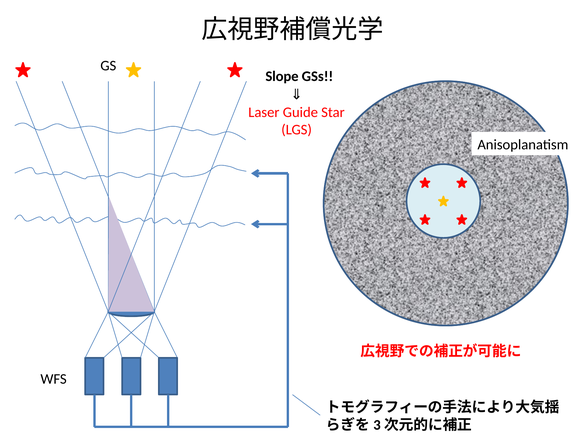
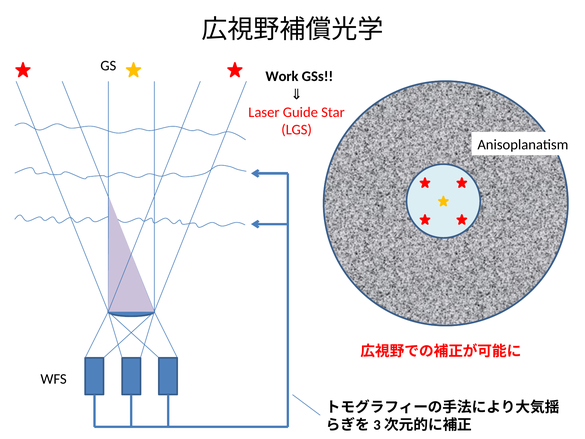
Slope: Slope -> Work
